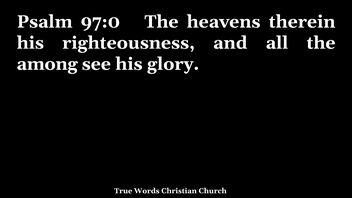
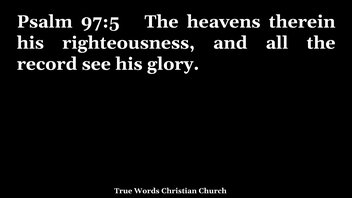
97:0: 97:0 -> 97:5
among: among -> record
